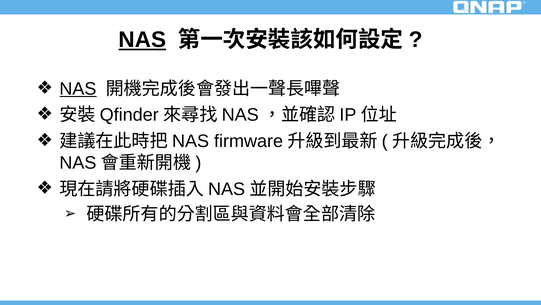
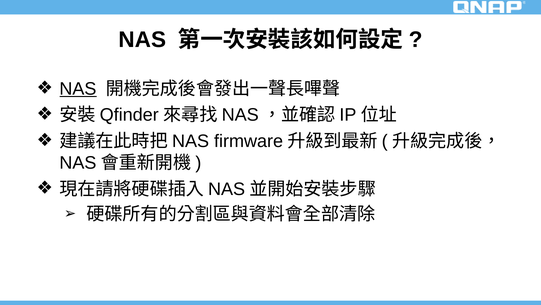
NAS at (142, 40) underline: present -> none
